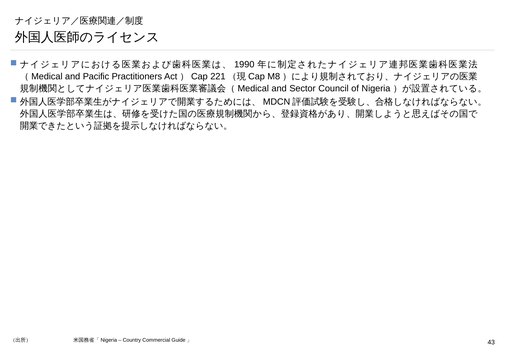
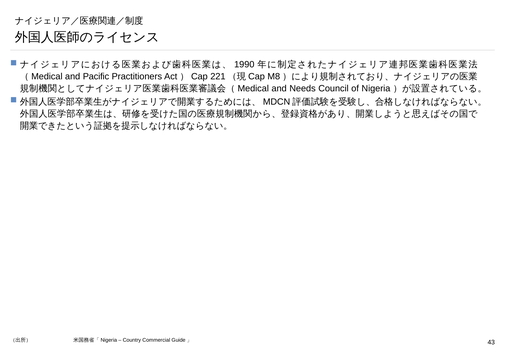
Sector: Sector -> Needs
